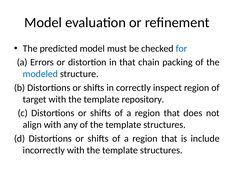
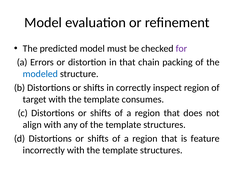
for colour: blue -> purple
repository: repository -> consumes
include: include -> feature
